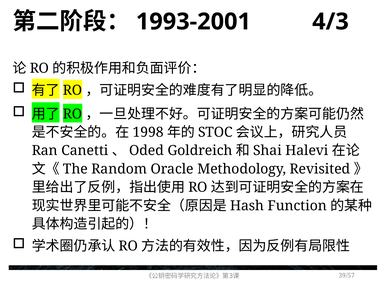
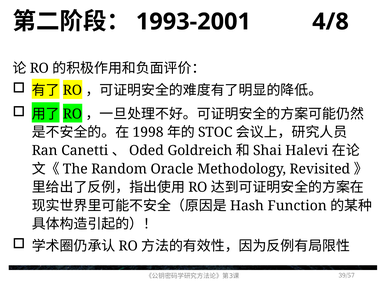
4/3: 4/3 -> 4/8
